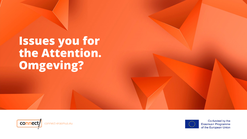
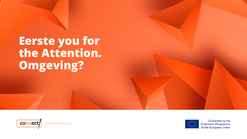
Issues: Issues -> Eerste
